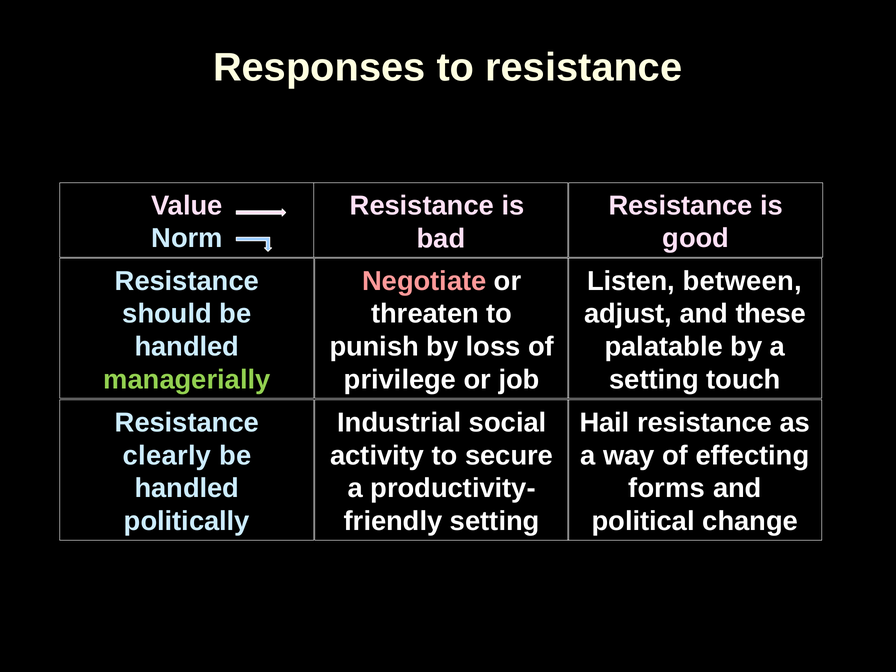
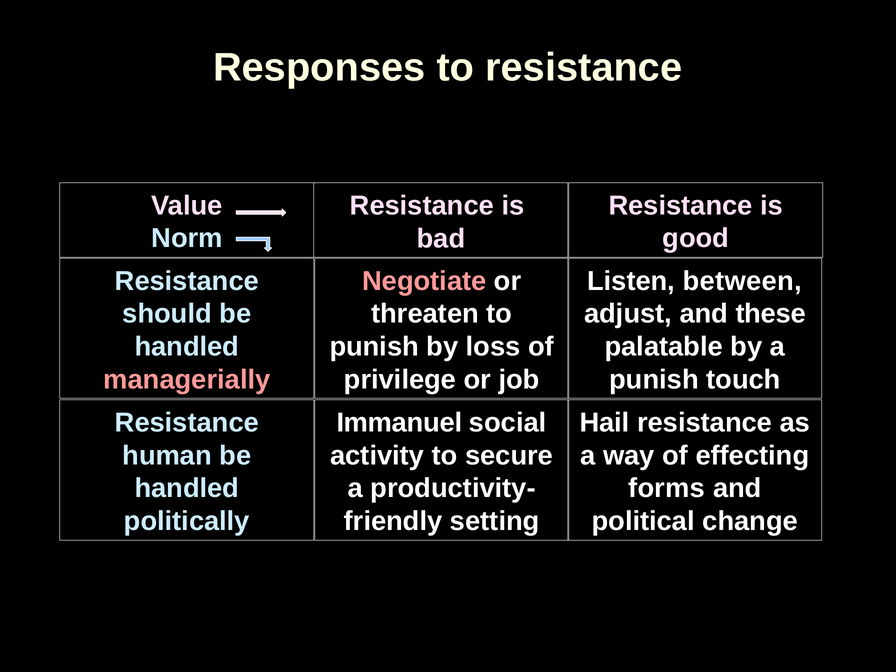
managerially colour: light green -> pink
setting at (654, 380): setting -> punish
Industrial: Industrial -> Immanuel
clearly: clearly -> human
